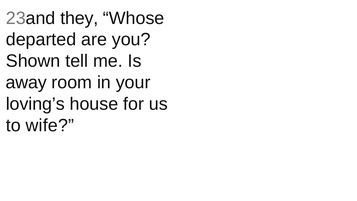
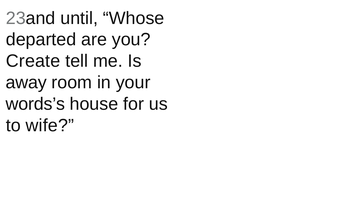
they: they -> until
Shown: Shown -> Create
loving’s: loving’s -> words’s
